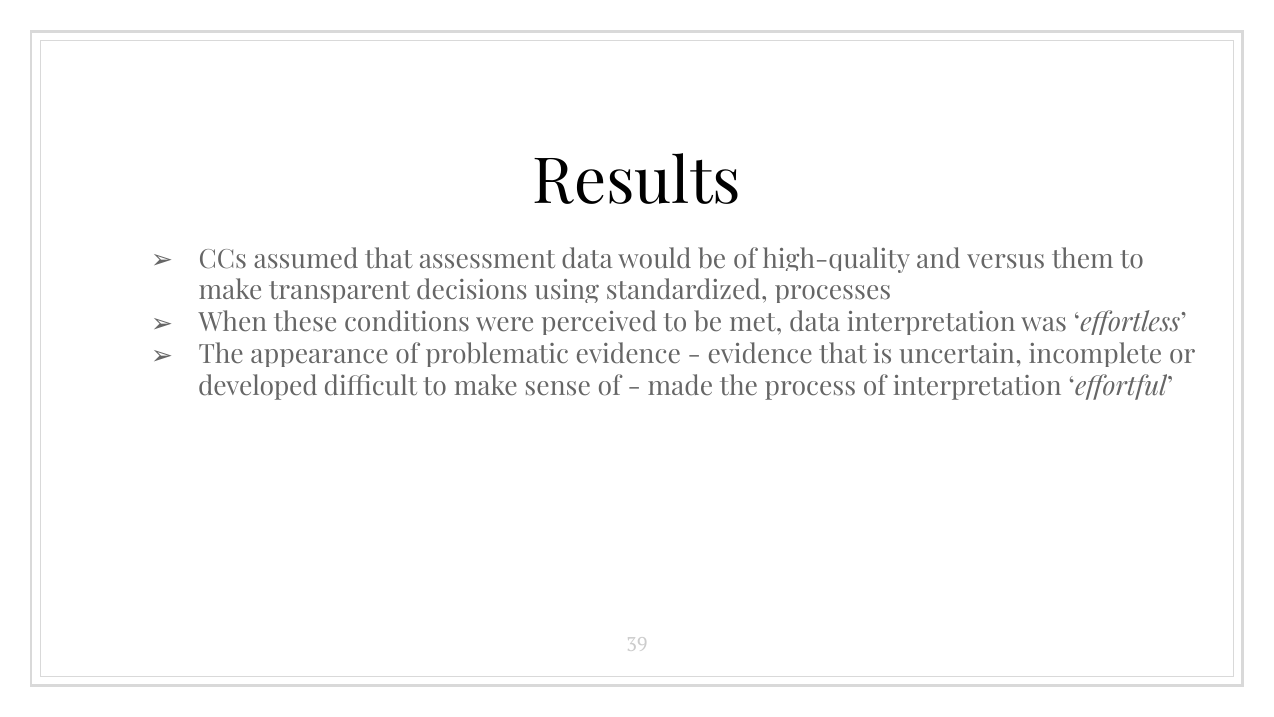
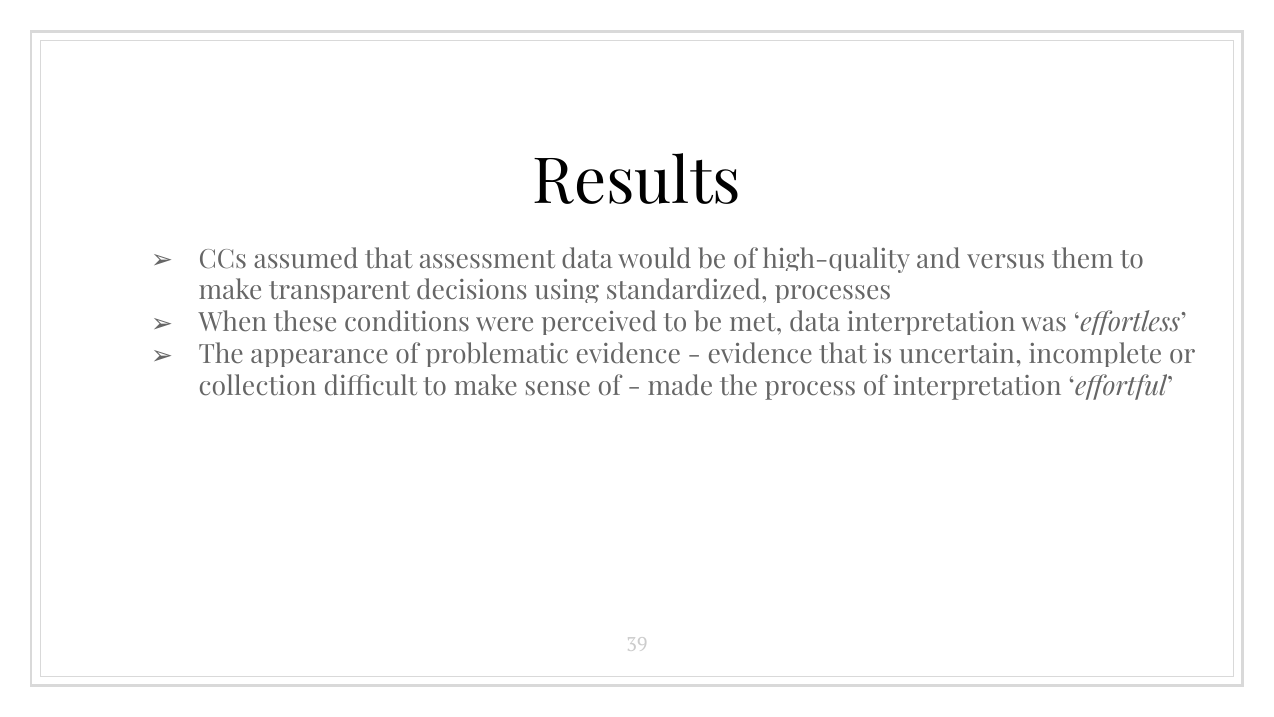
developed: developed -> collection
